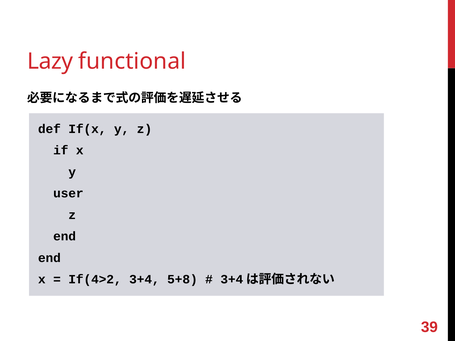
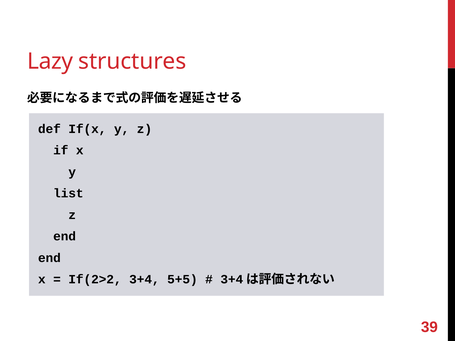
functional: functional -> structures
user: user -> list
If(4>2: If(4>2 -> If(2>2
5+8: 5+8 -> 5+5
